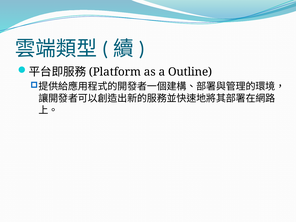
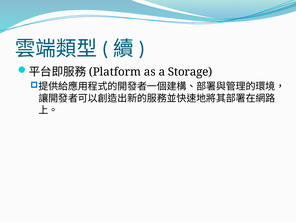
Outline: Outline -> Storage
